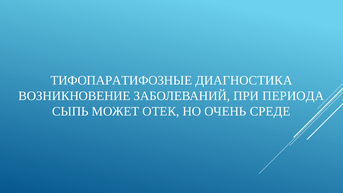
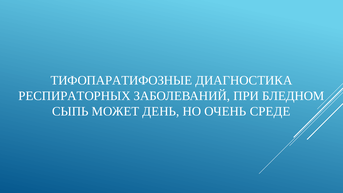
ВОЗНИКНОВЕНИЕ: ВОЗНИКНОВЕНИЕ -> РЕСПИРАТОРНЫХ
ПЕРИОДА: ПЕРИОДА -> БЛЕДНОМ
ОТЕК: ОТЕК -> ДЕНЬ
